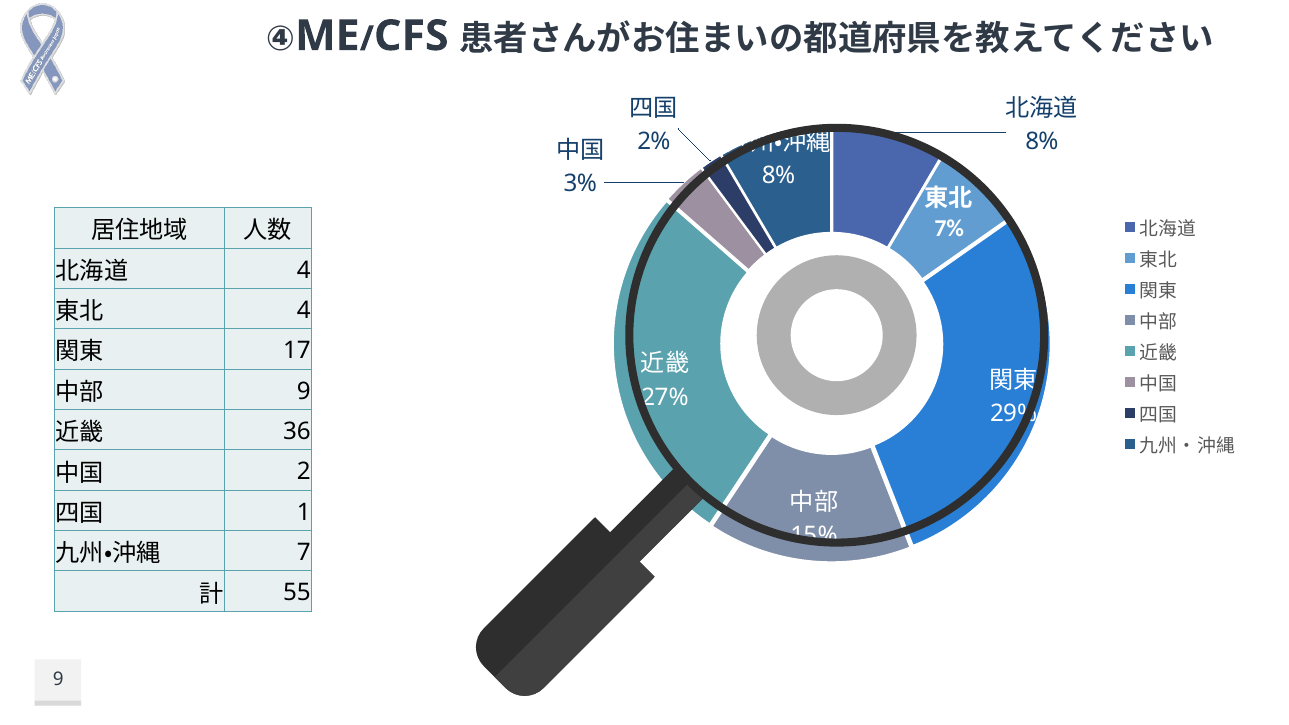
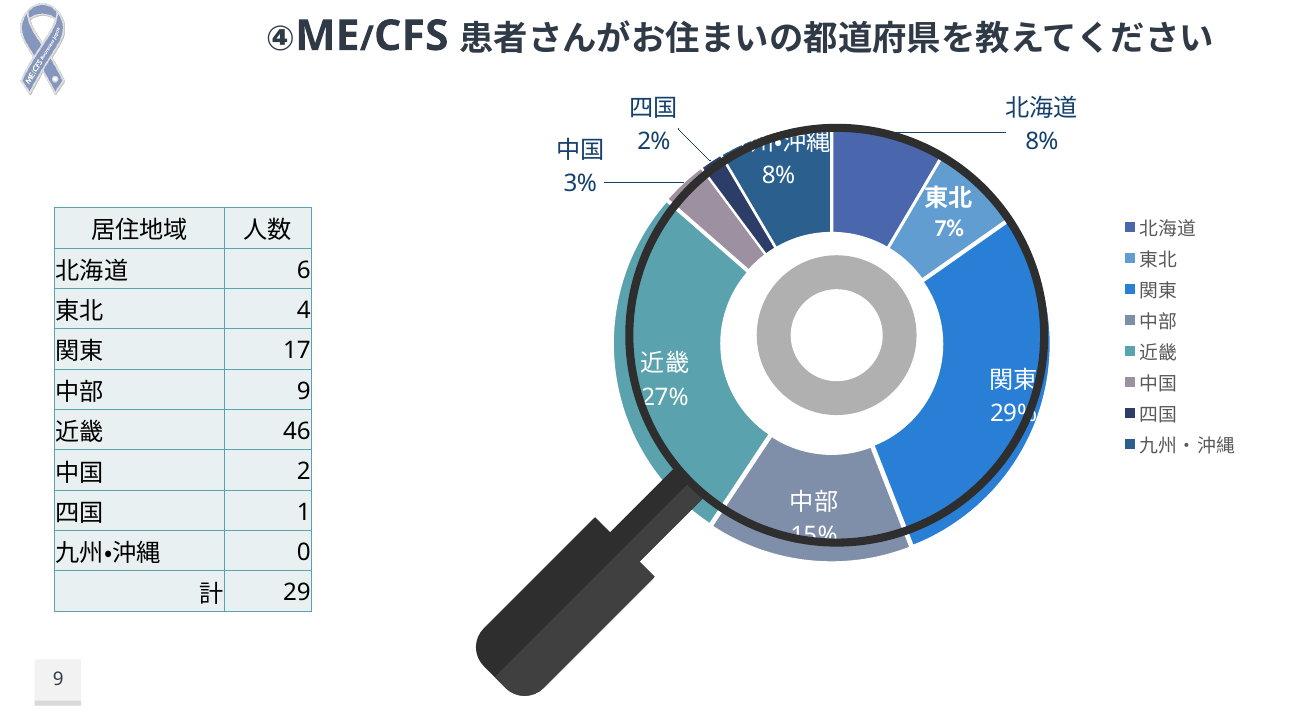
4 at (304, 270): 4 -> 6
36: 36 -> 46
7: 7 -> 0
55: 55 -> 29
